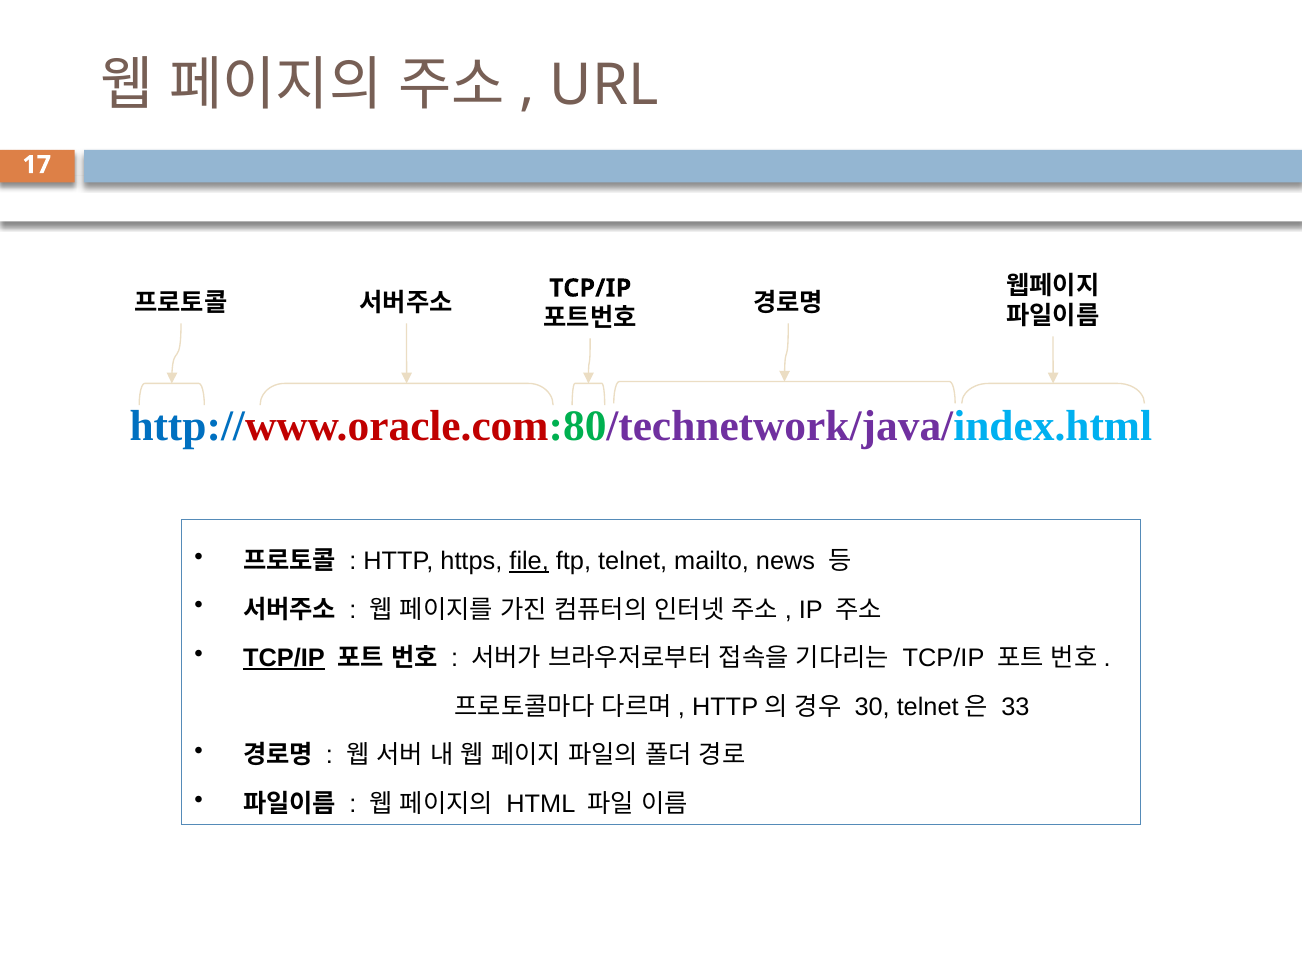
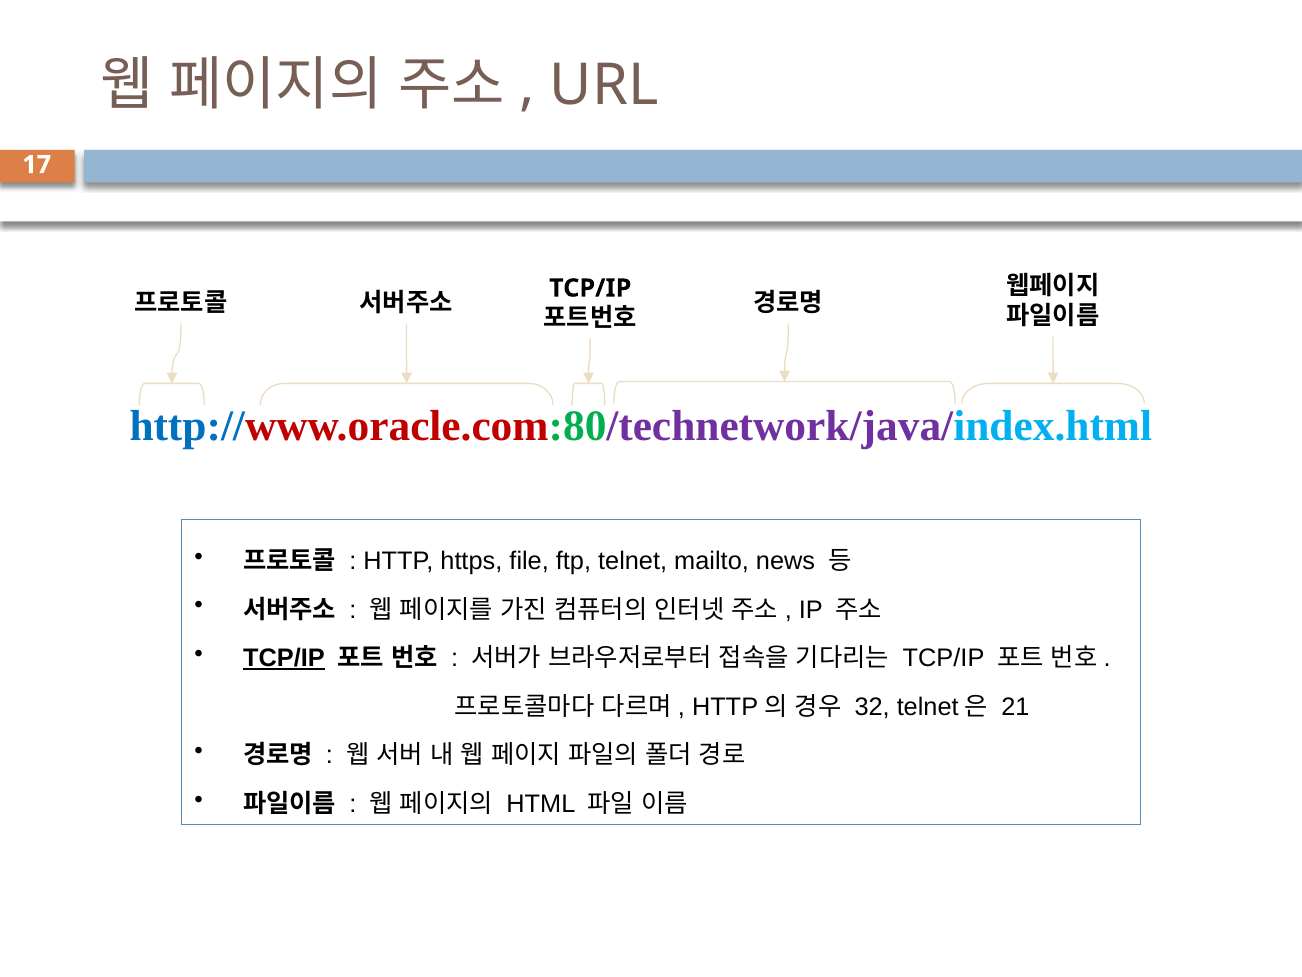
file underline: present -> none
30: 30 -> 32
33: 33 -> 21
